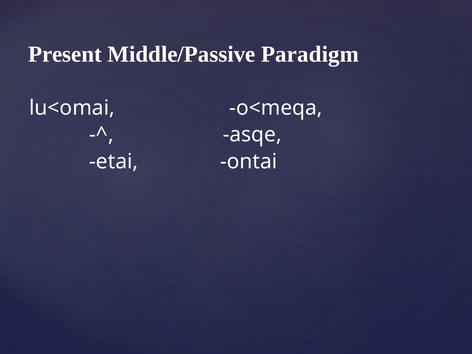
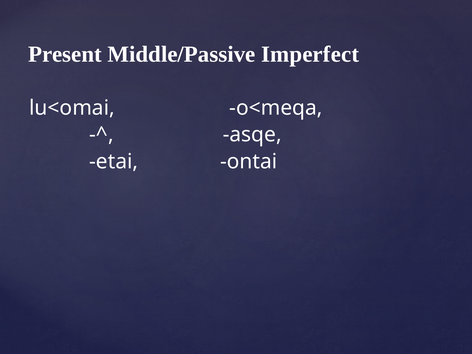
Paradigm: Paradigm -> Imperfect
